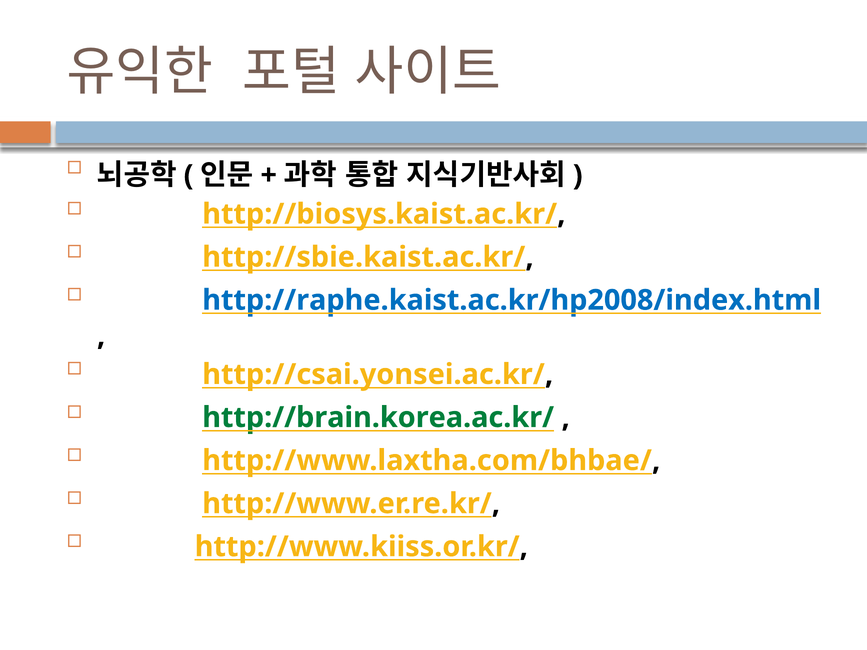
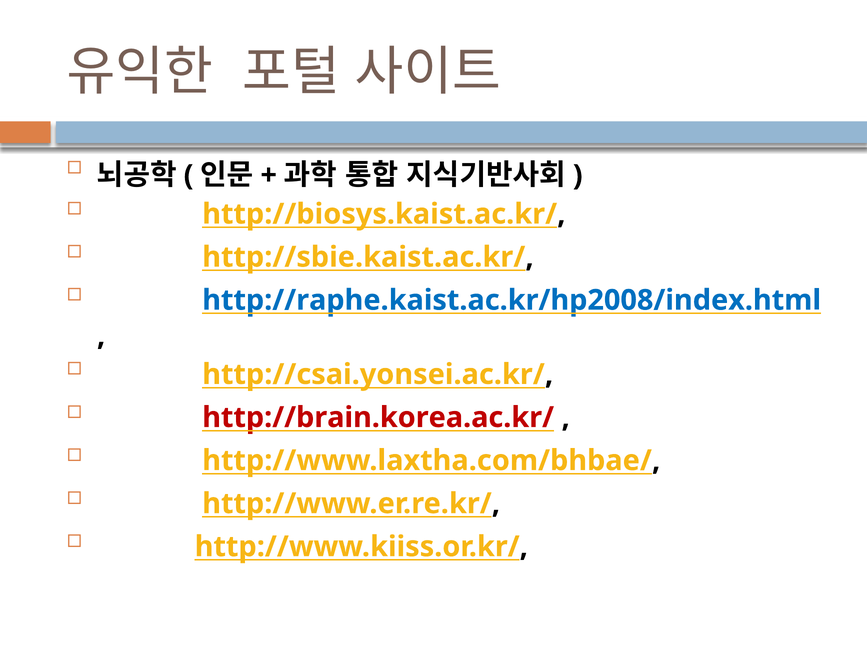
http://brain.korea.ac.kr/ colour: green -> red
